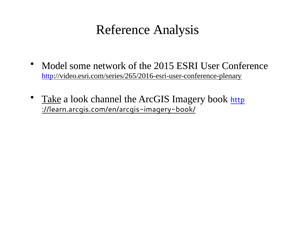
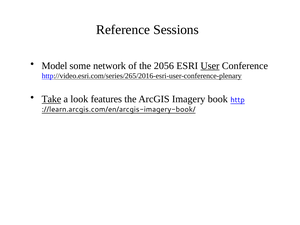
Analysis: Analysis -> Sessions
2015: 2015 -> 2056
User underline: none -> present
channel: channel -> features
